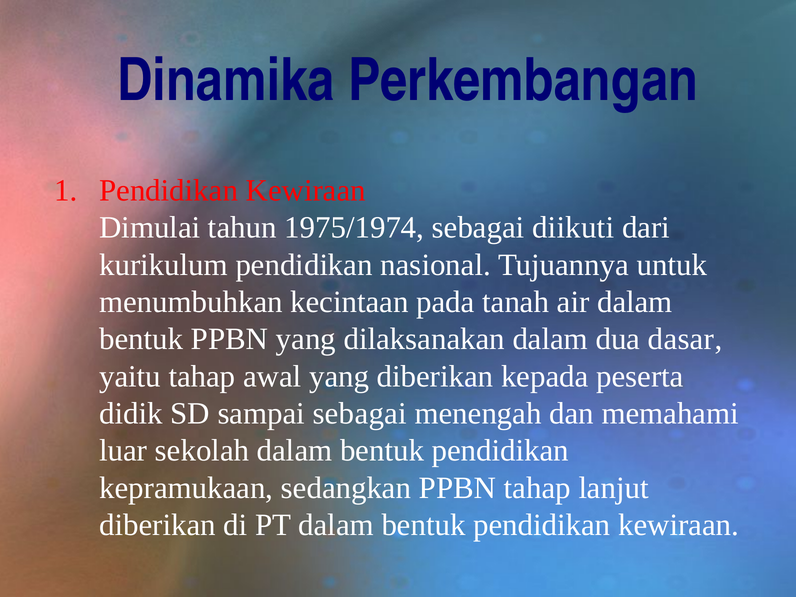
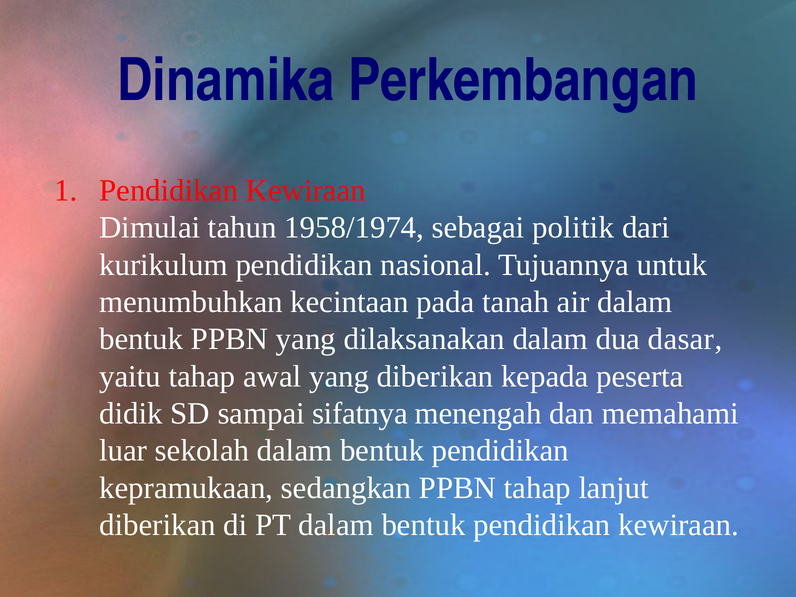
1975/1974: 1975/1974 -> 1958/1974
diikuti: diikuti -> politik
sampai sebagai: sebagai -> sifatnya
